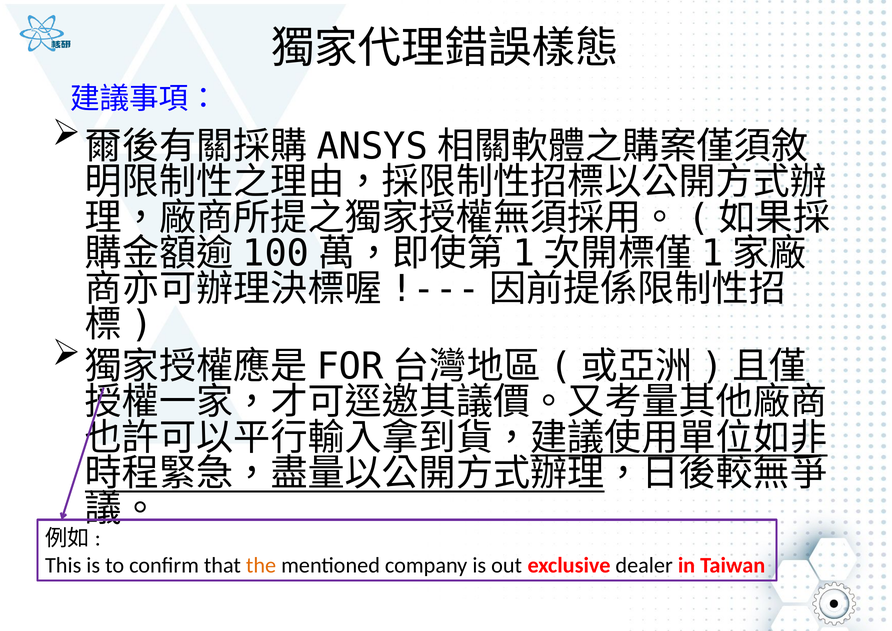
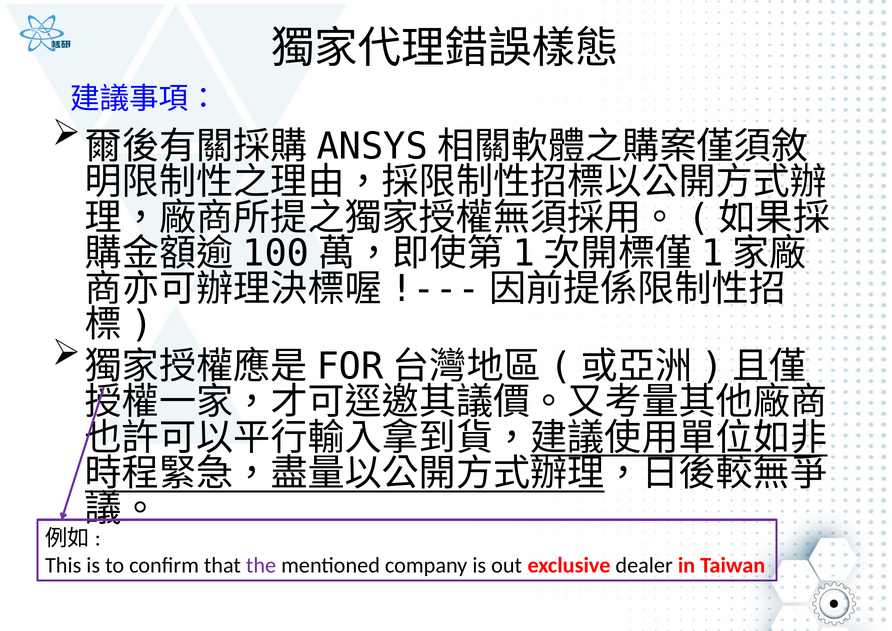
the colour: orange -> purple
